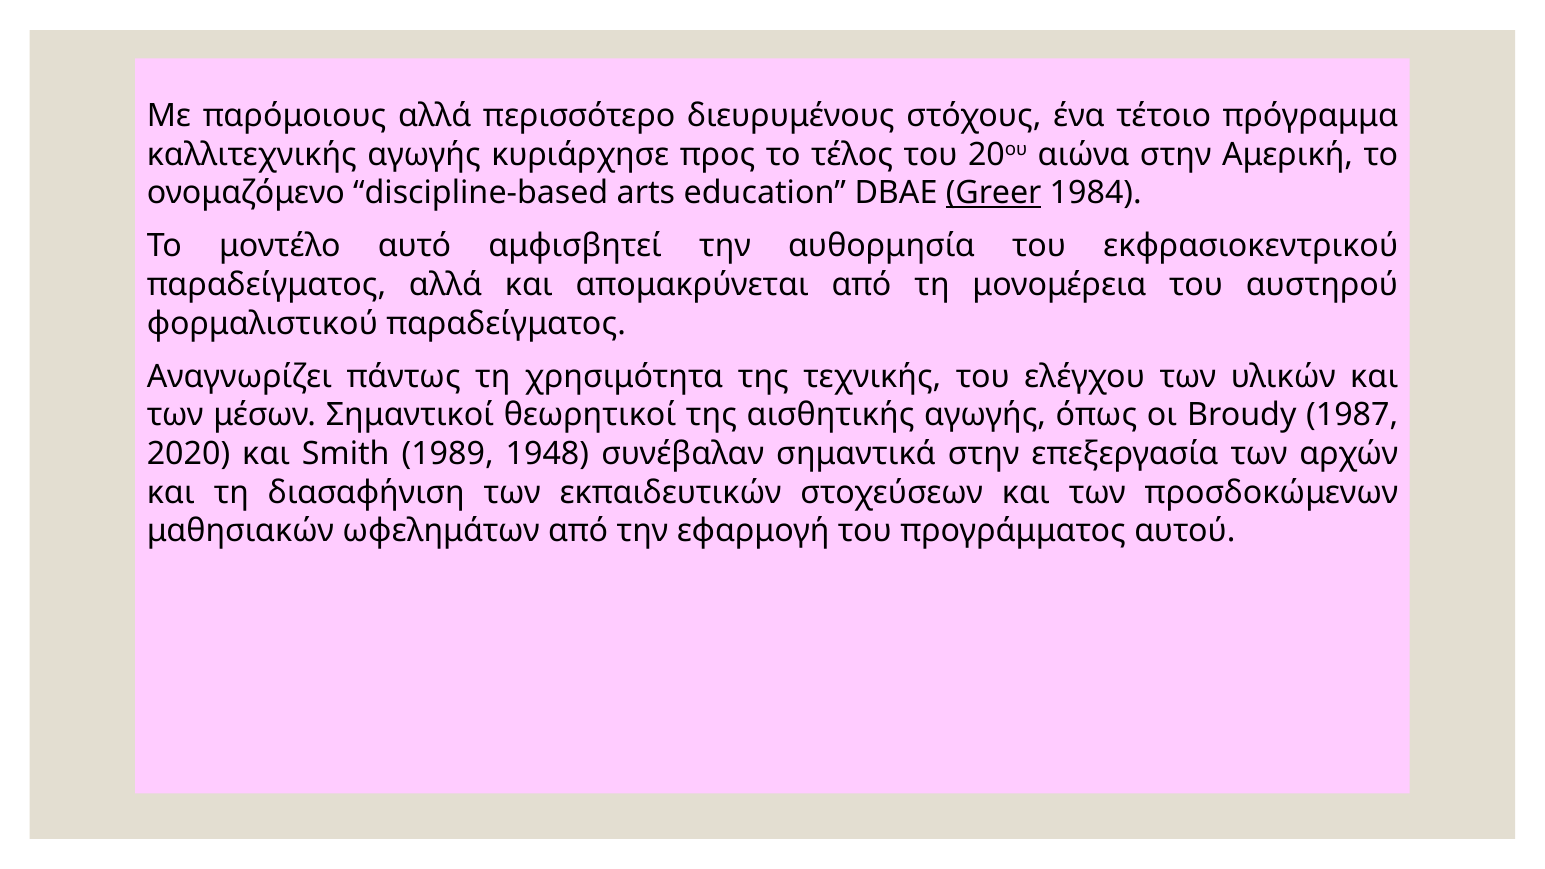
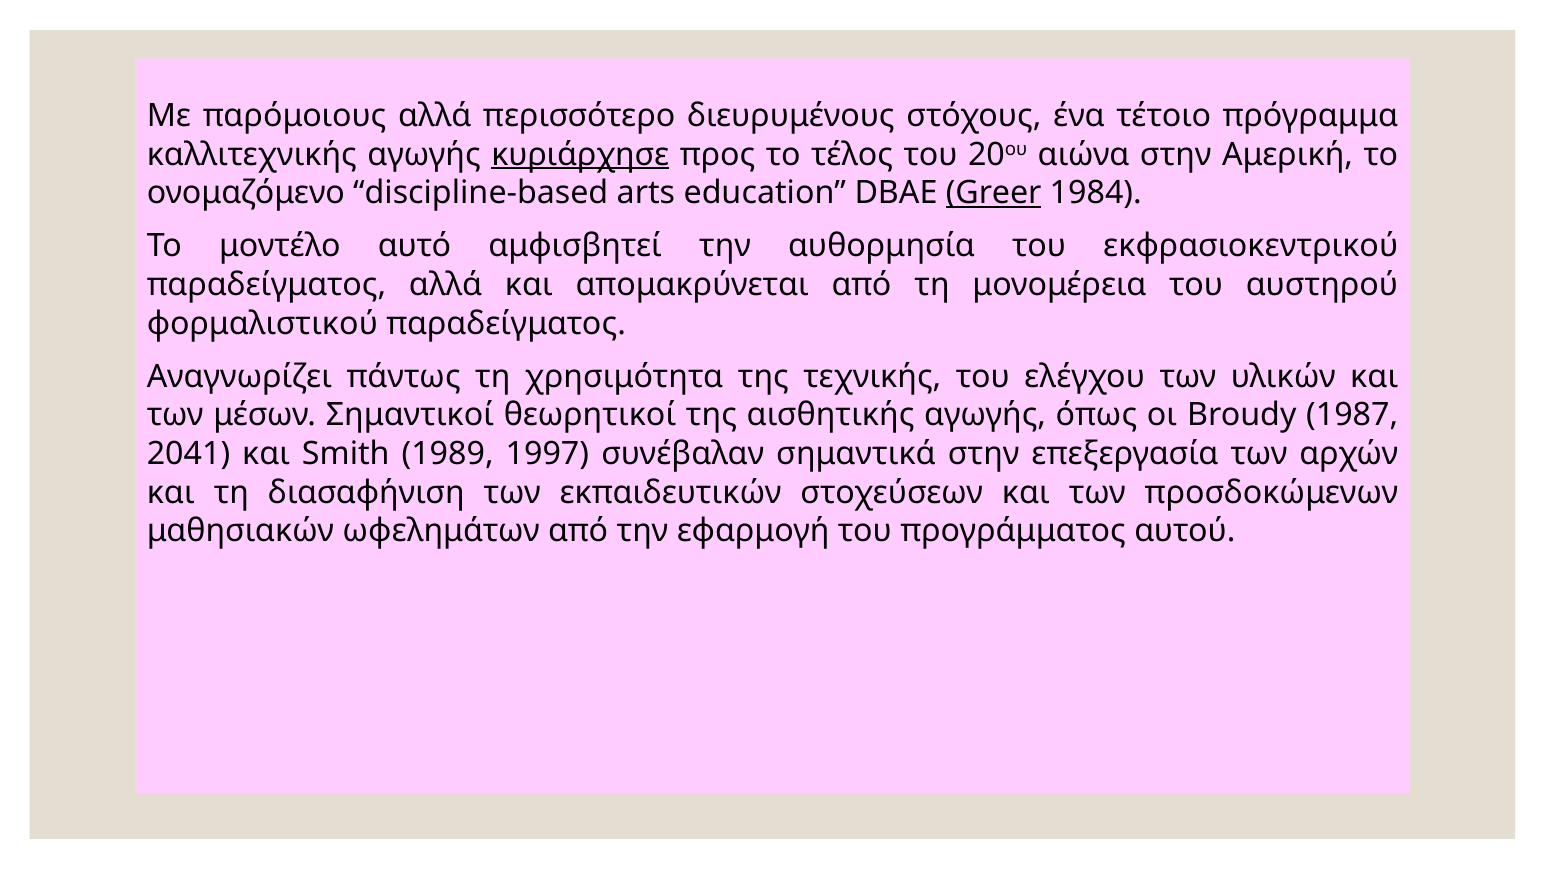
κυριάρχησε underline: none -> present
2020: 2020 -> 2041
1948: 1948 -> 1997
